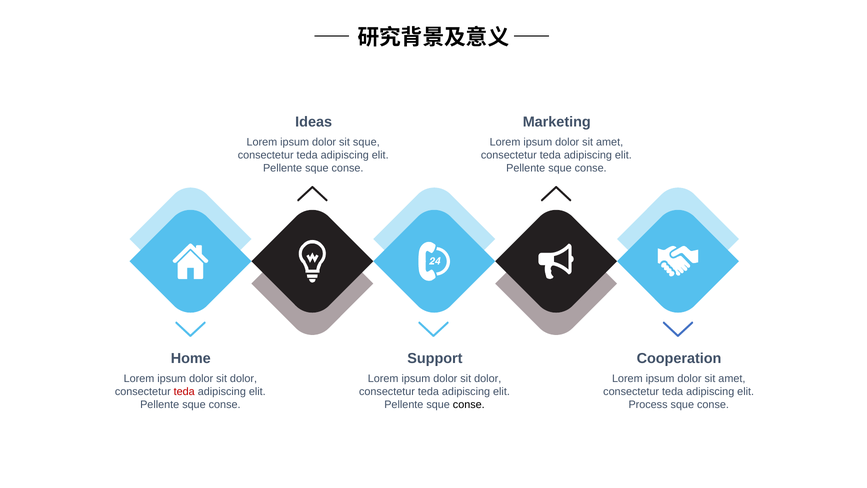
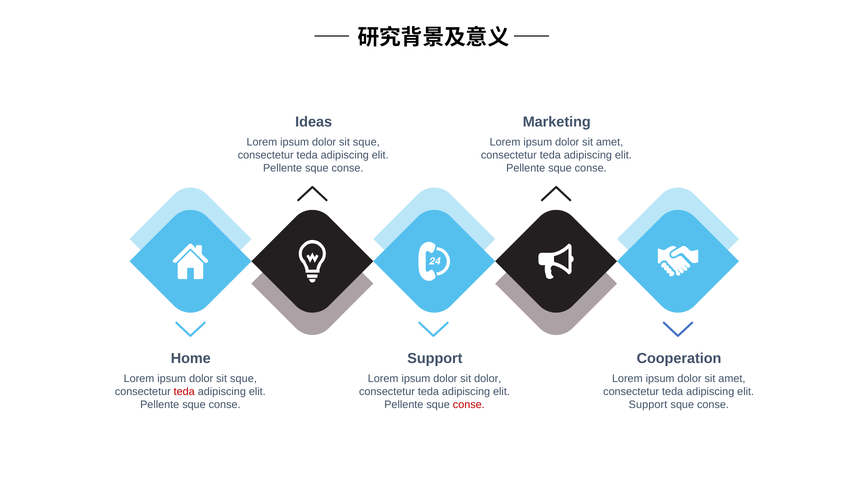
dolor at (244, 379): dolor -> sque
conse at (469, 405) colour: black -> red
Process at (648, 405): Process -> Support
